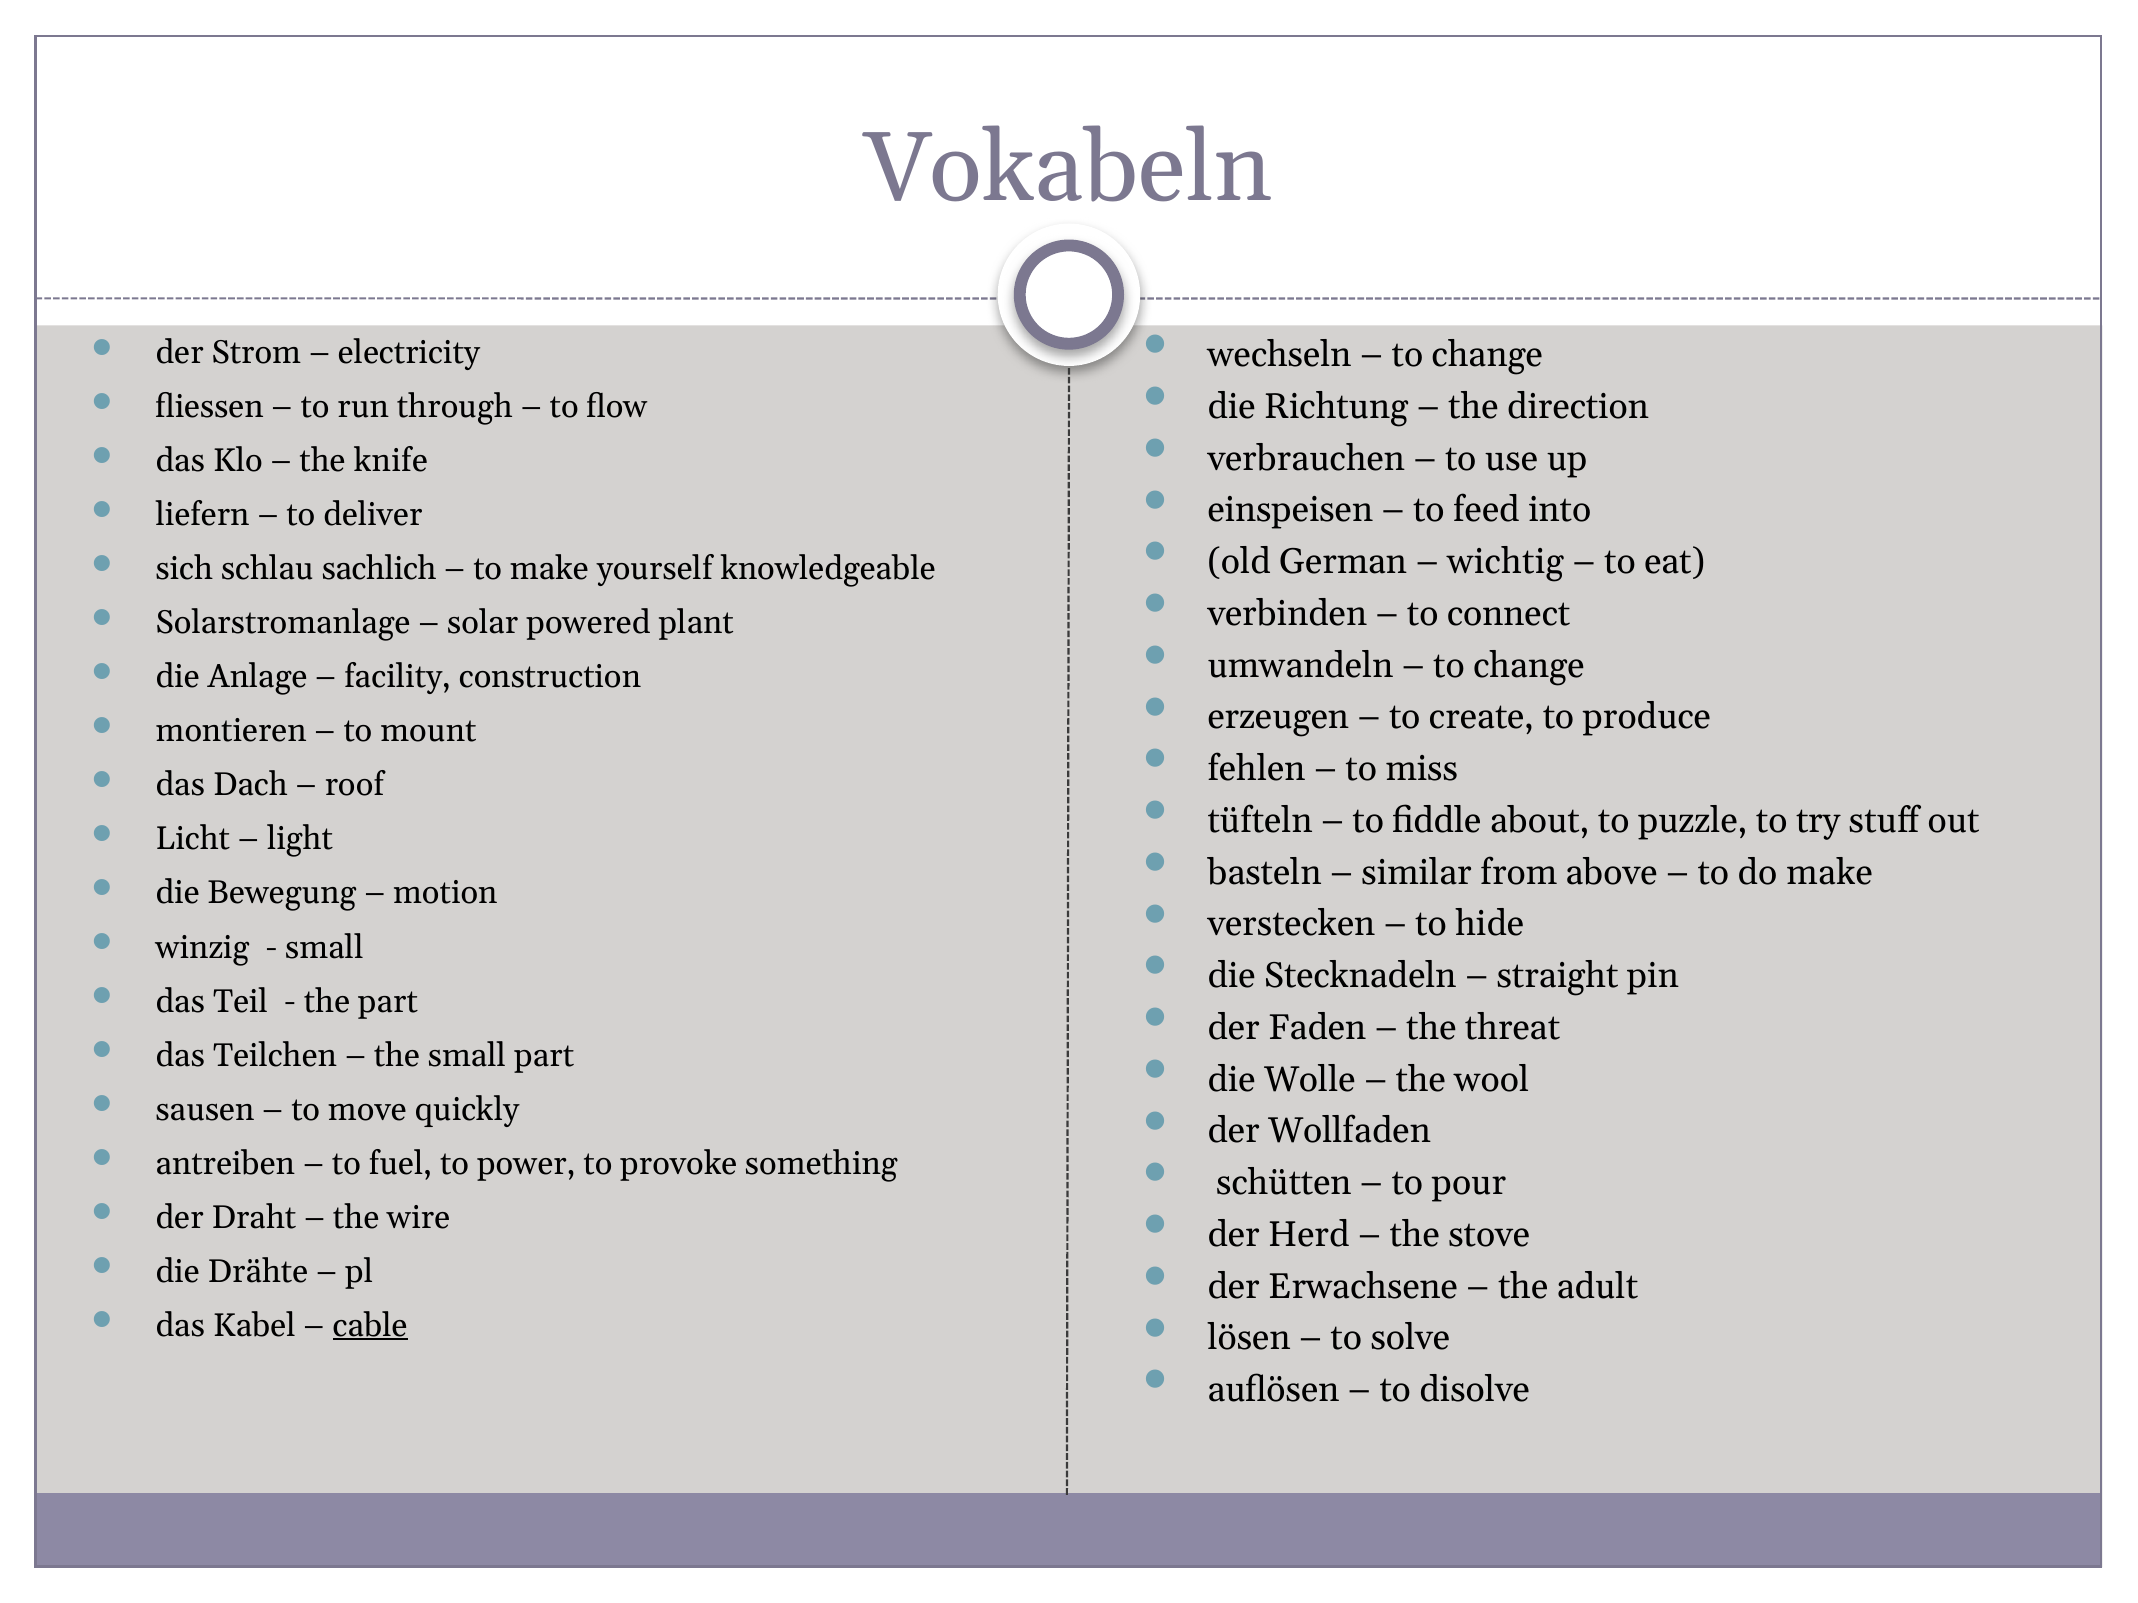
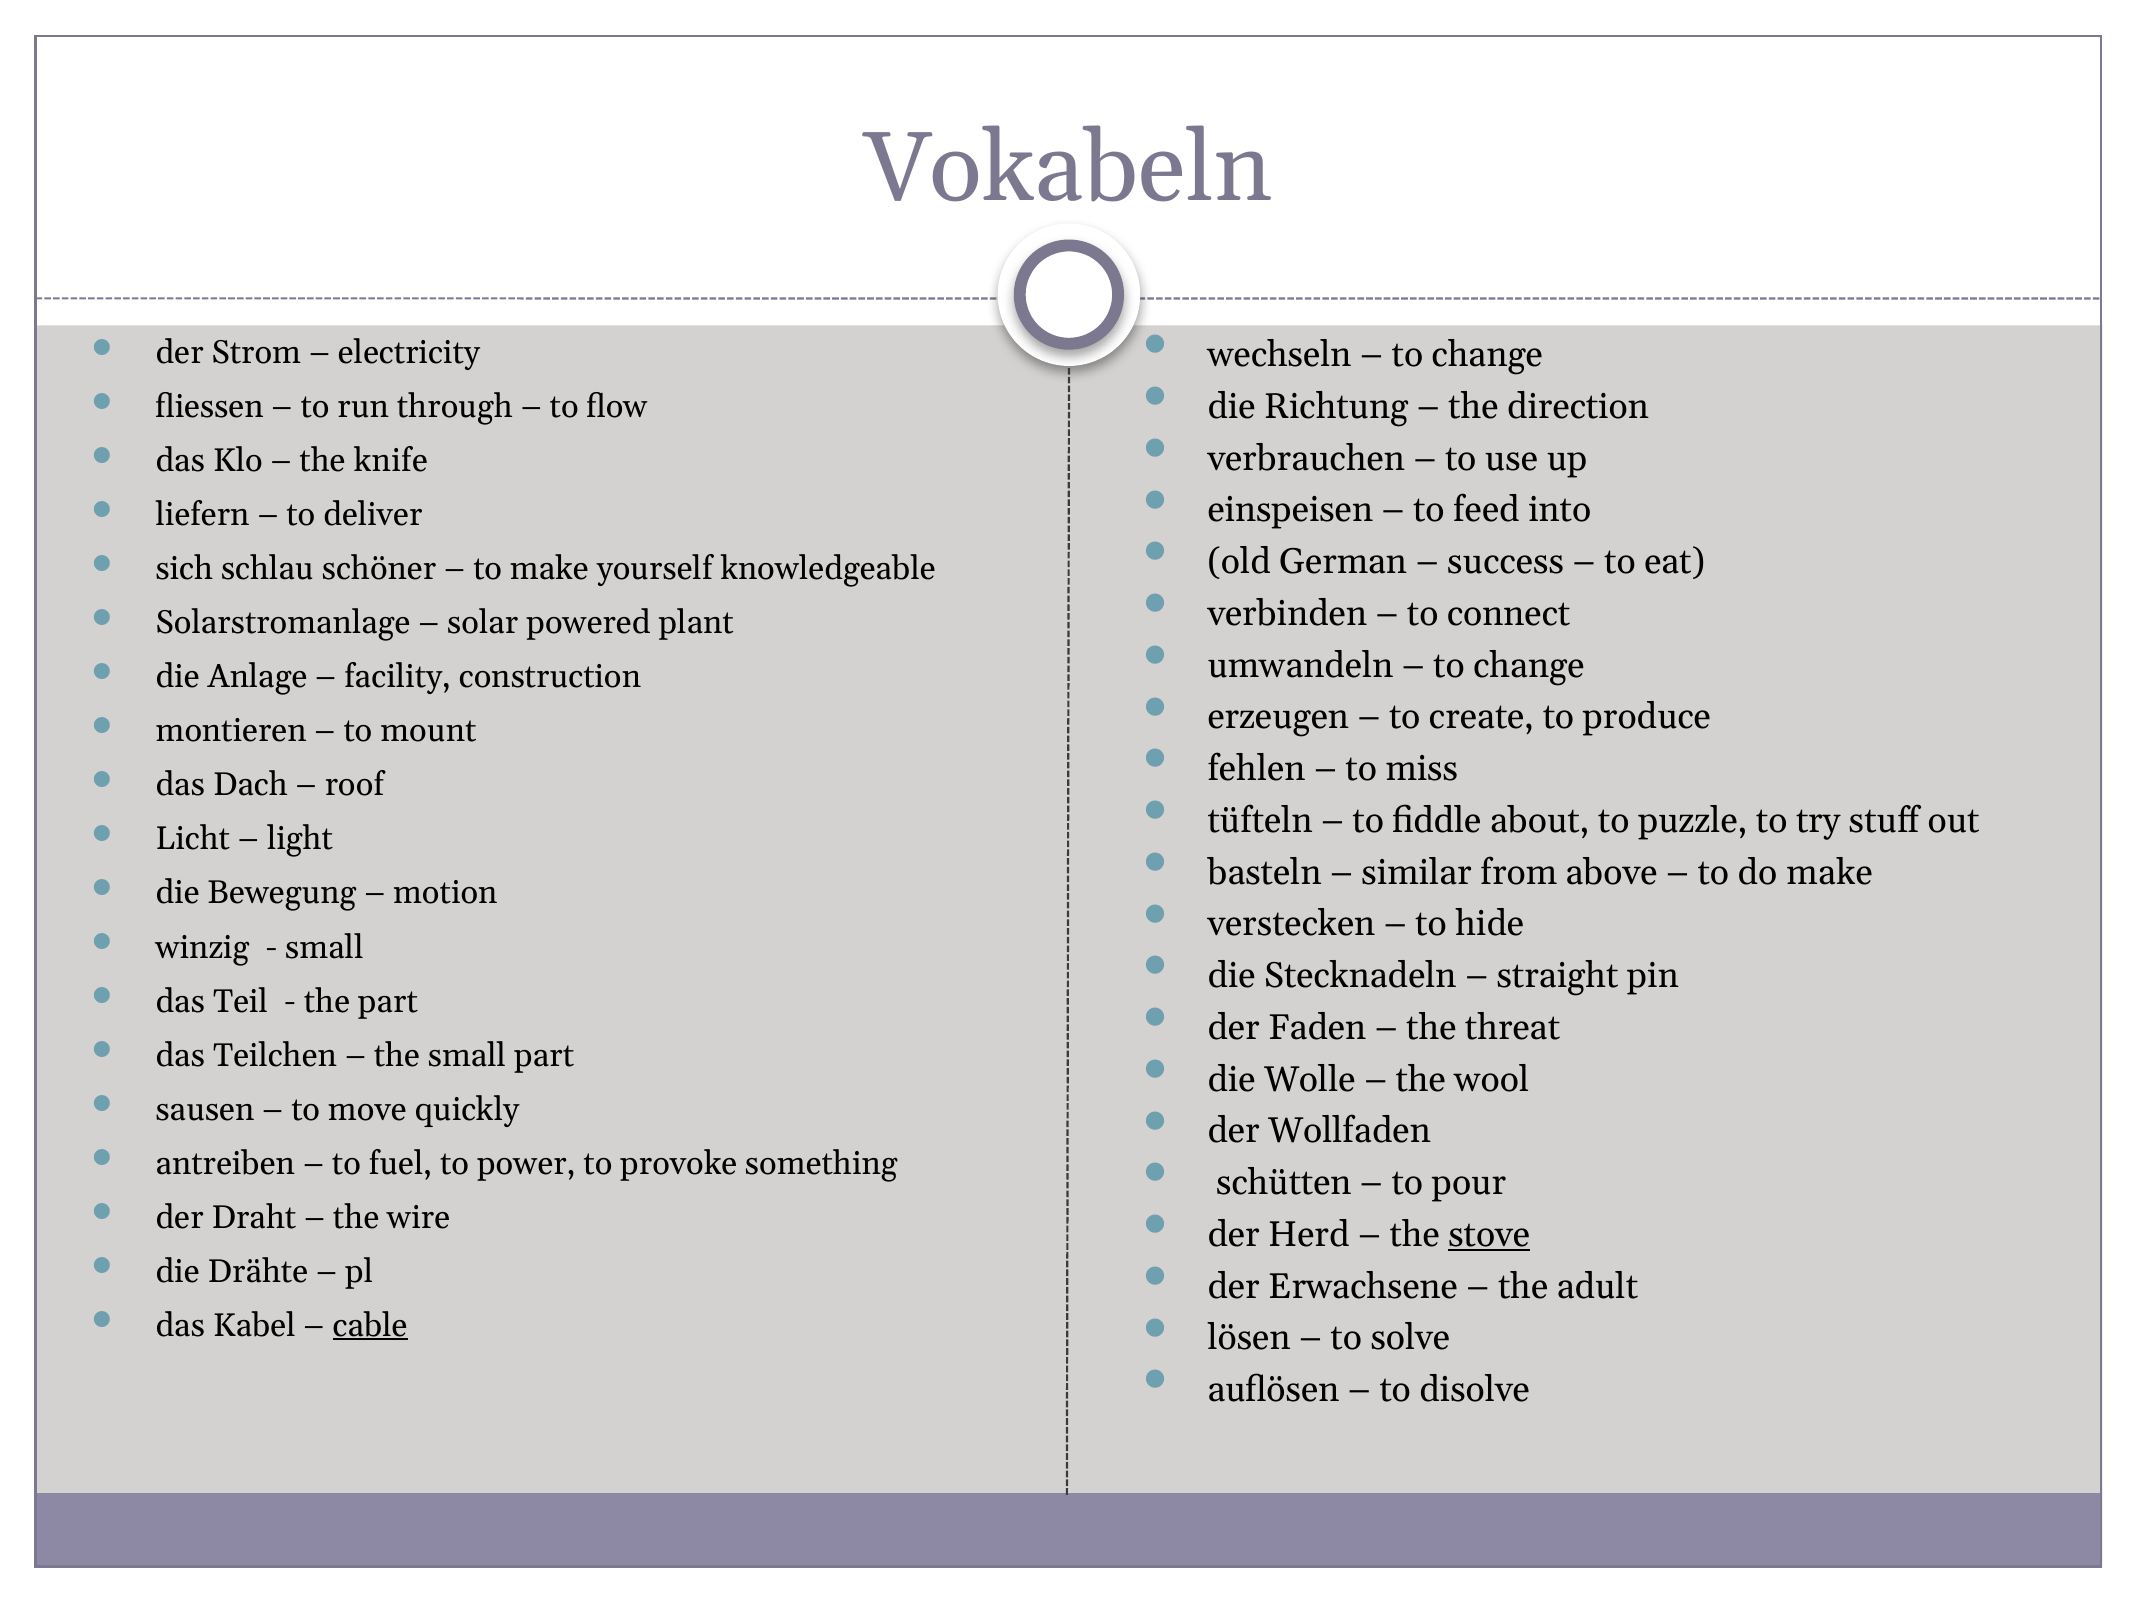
wichtig: wichtig -> success
sachlich: sachlich -> schöner
stove underline: none -> present
